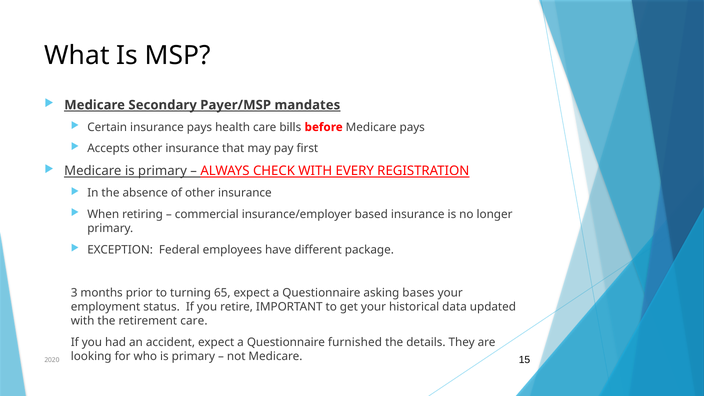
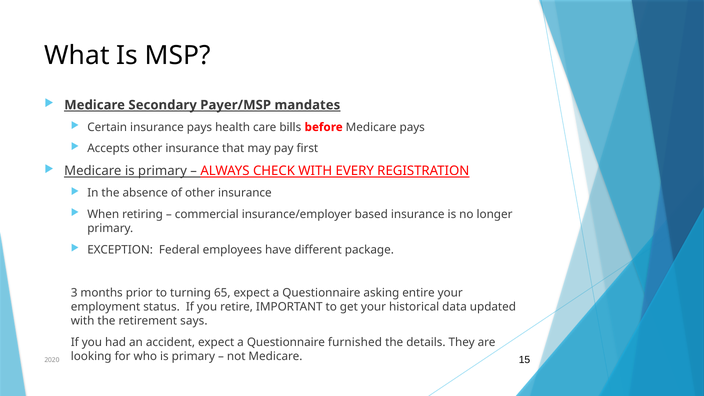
bases: bases -> entire
retirement care: care -> says
